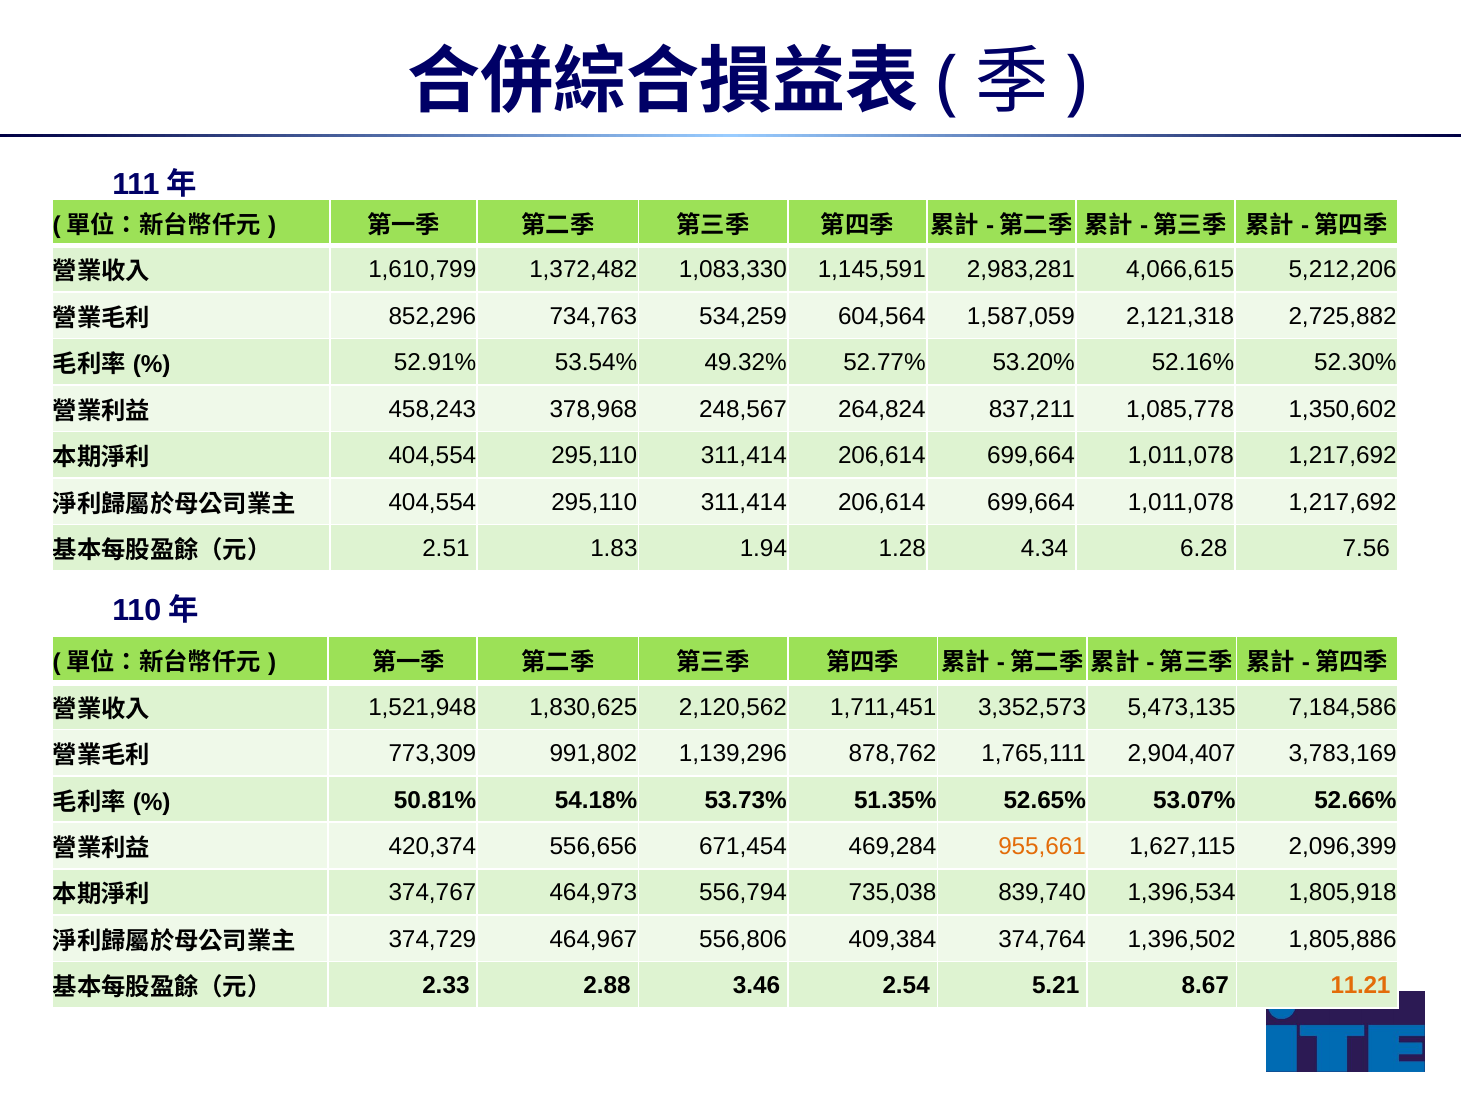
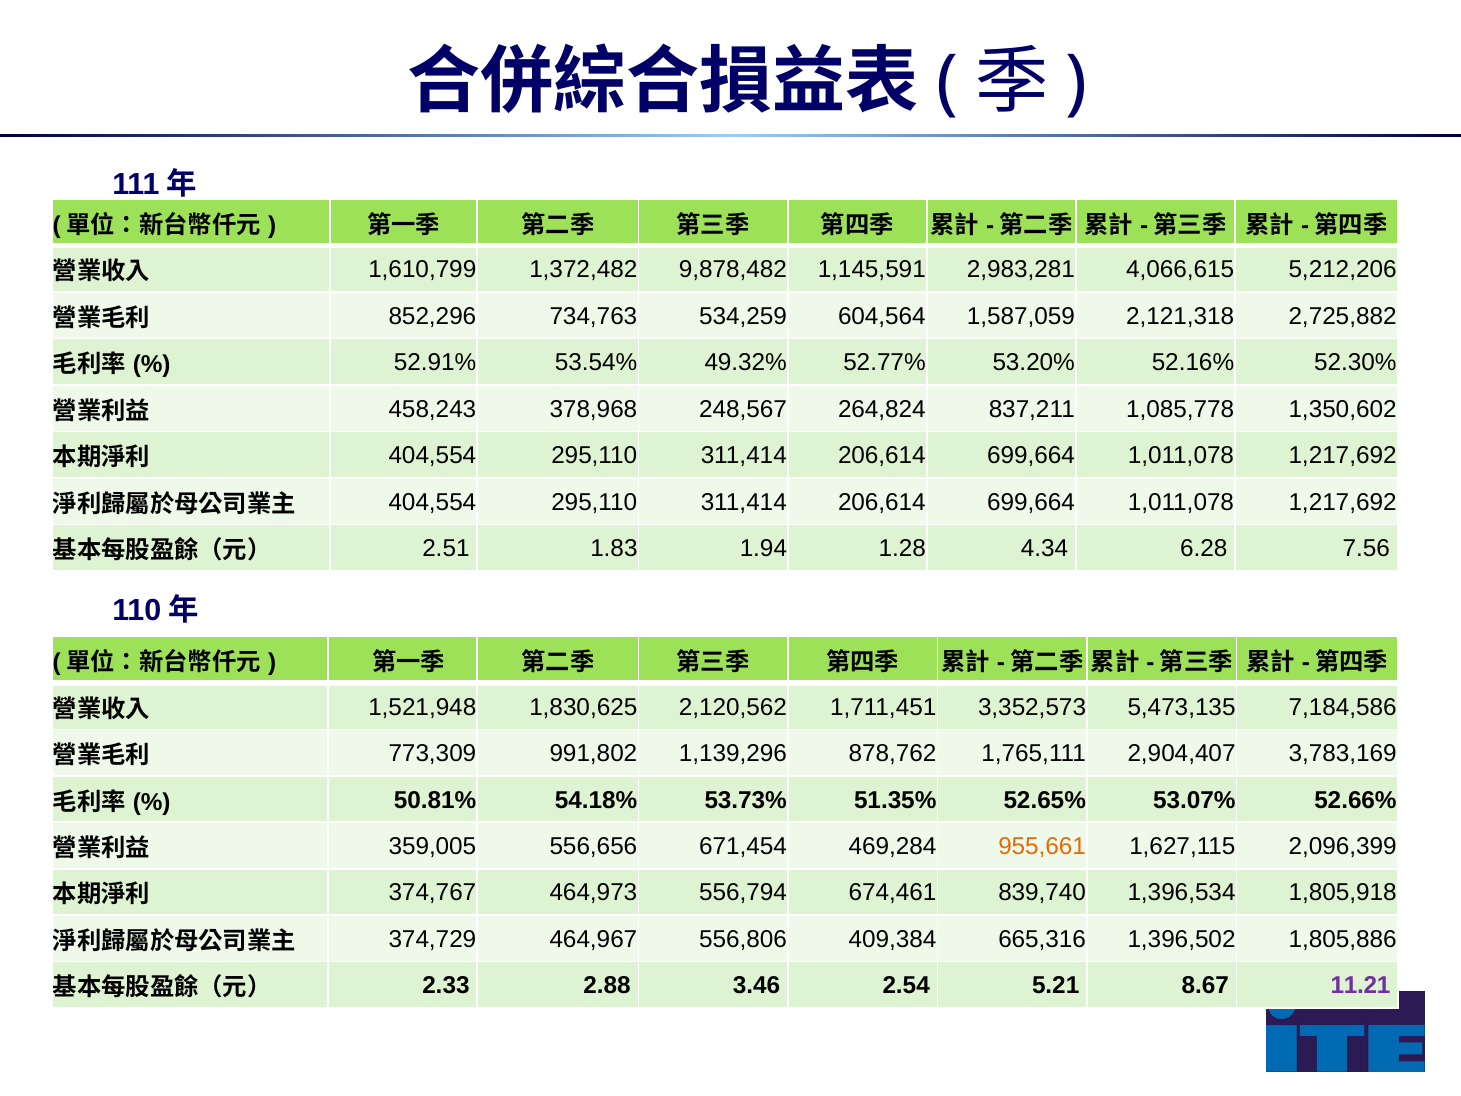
1,083,330: 1,083,330 -> 9,878,482
420,374: 420,374 -> 359,005
735,038: 735,038 -> 674,461
374,764: 374,764 -> 665,316
11.21 colour: orange -> purple
